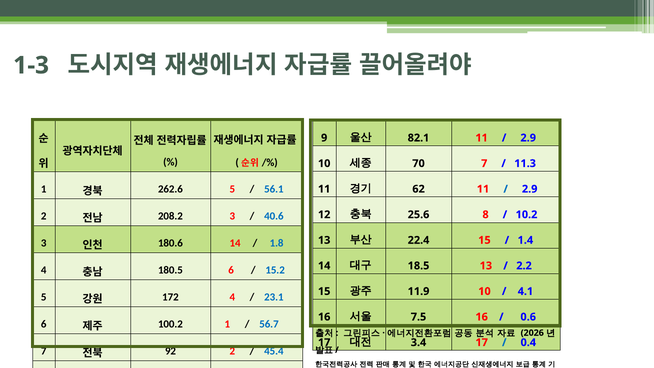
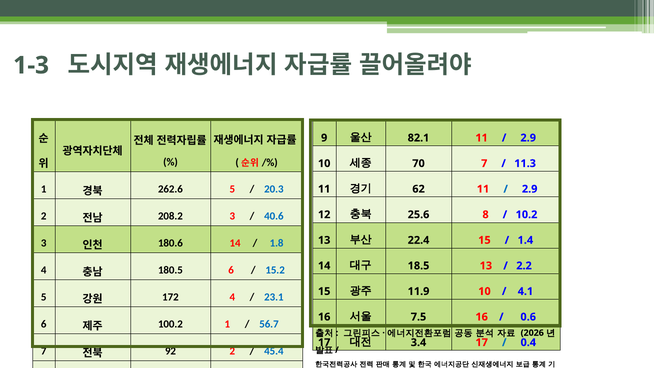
56.1: 56.1 -> 20.3
